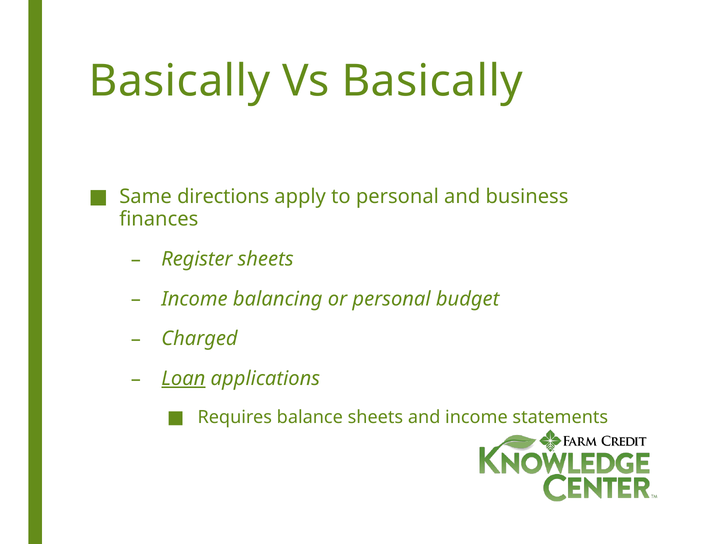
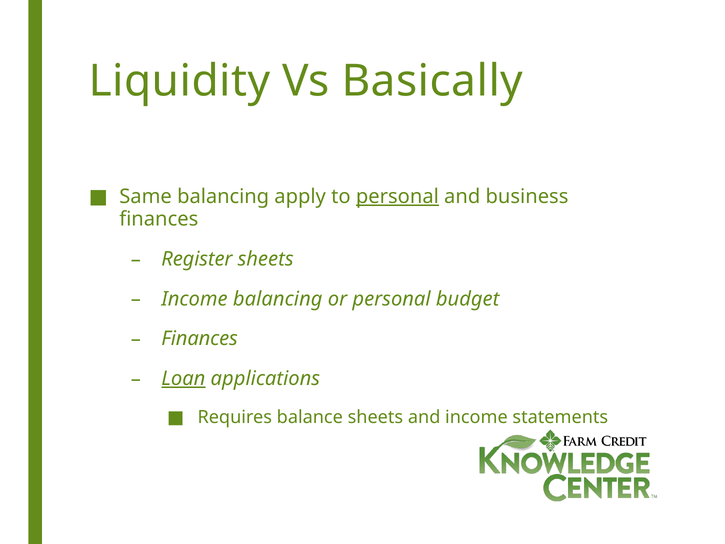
Basically at (179, 81): Basically -> Liquidity
Same directions: directions -> balancing
personal at (397, 196) underline: none -> present
Charged at (199, 339): Charged -> Finances
